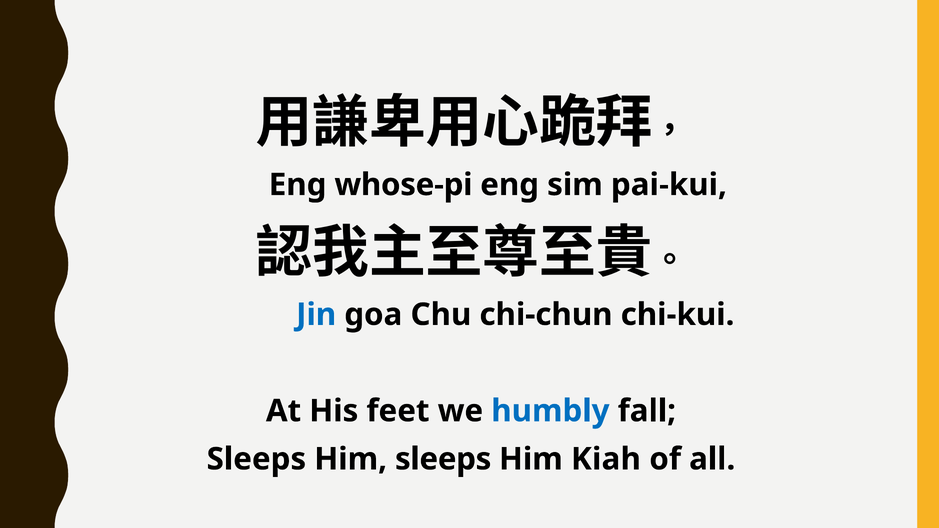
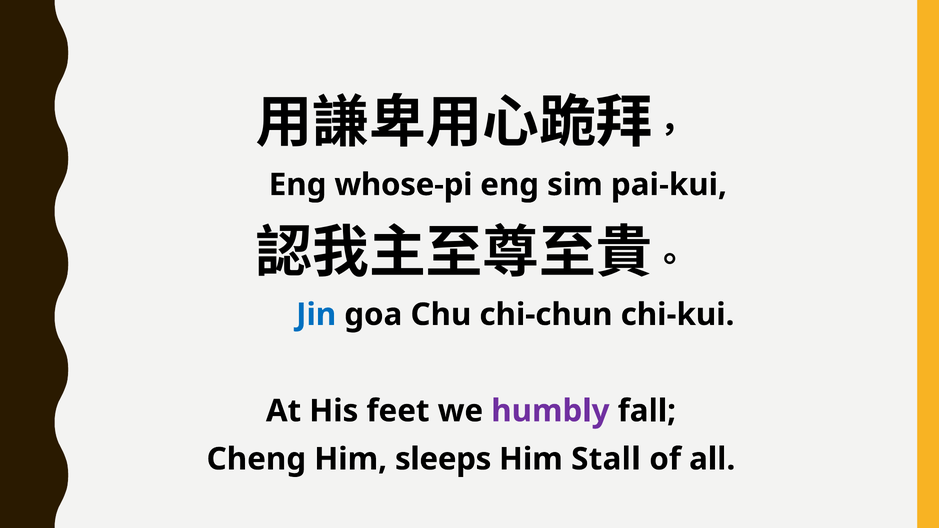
humbly colour: blue -> purple
Sleeps at (256, 459): Sleeps -> Cheng
Kiah: Kiah -> Stall
